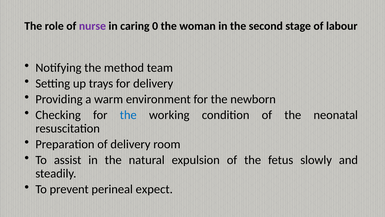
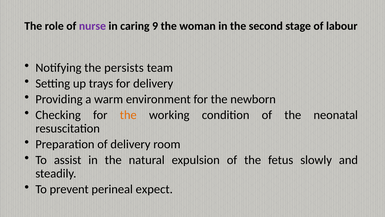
0: 0 -> 9
method: method -> persists
the at (128, 115) colour: blue -> orange
